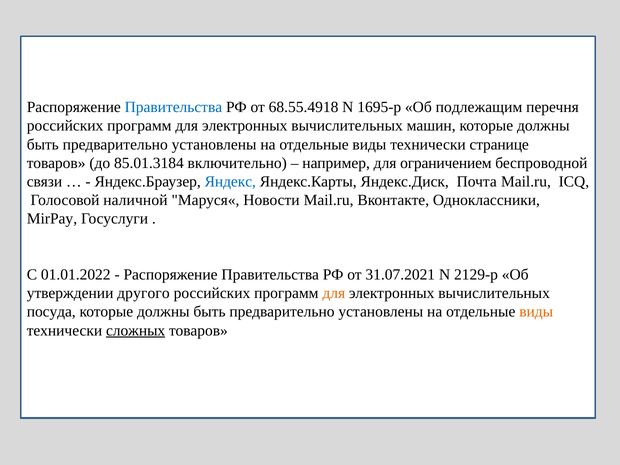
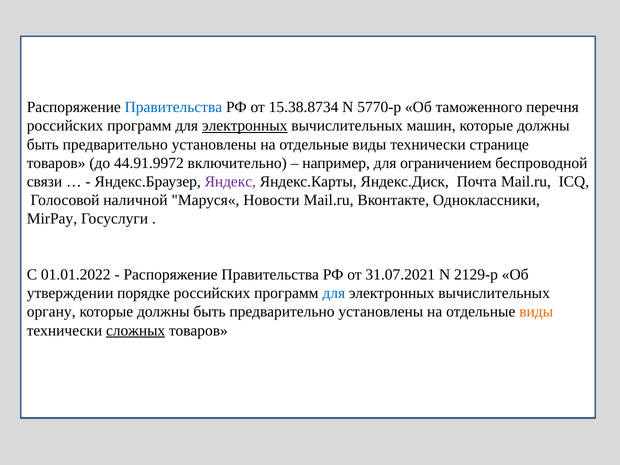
68.55.4918: 68.55.4918 -> 15.38.8734
1695-р: 1695-р -> 5770-р
подлежащим: подлежащим -> таможенного
электронных at (245, 126) underline: none -> present
85.01.3184: 85.01.3184 -> 44.91.9972
Яндекс colour: blue -> purple
другого: другого -> порядке
для at (334, 293) colour: orange -> blue
посуда: посуда -> органу
